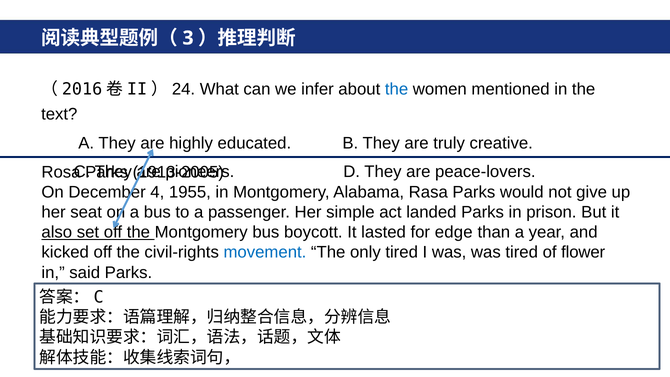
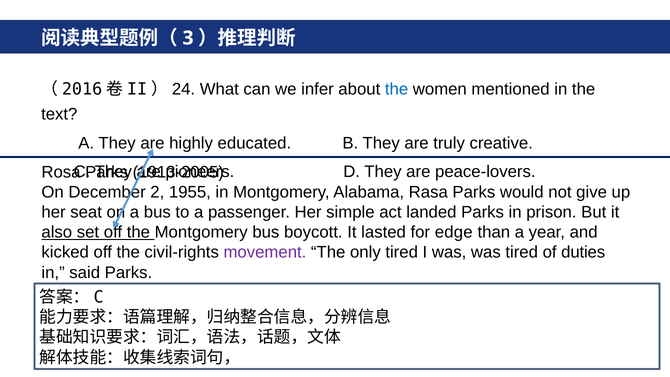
4: 4 -> 2
movement colour: blue -> purple
flower: flower -> duties
